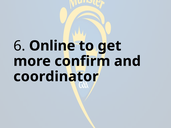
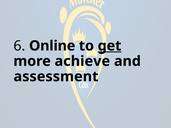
get underline: none -> present
confirm: confirm -> achieve
coordinator: coordinator -> assessment
